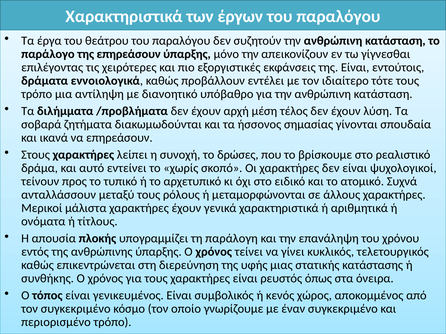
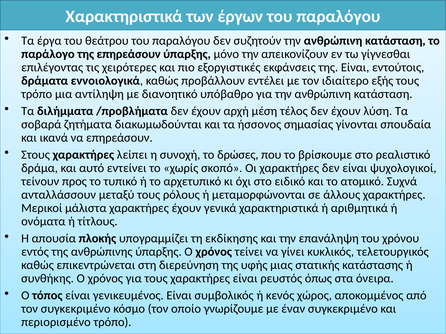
τότε: τότε -> εξής
παράλογη: παράλογη -> εκδίκησης
